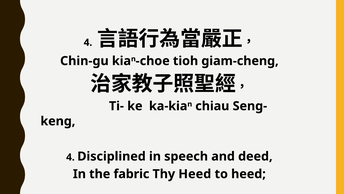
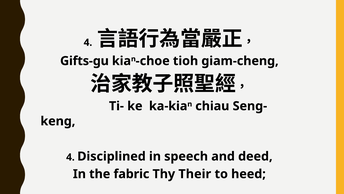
Chin-gu: Chin-gu -> Gifts-gu
Thy Heed: Heed -> Their
